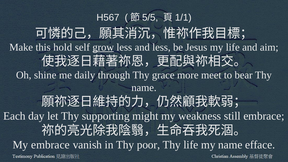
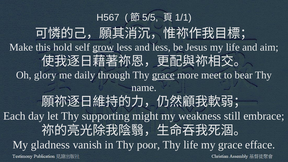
shine: shine -> glory
grace at (163, 75) underline: none -> present
My embrace: embrace -> gladness
my name: name -> grace
